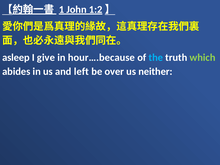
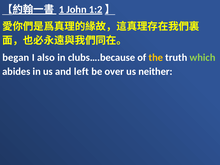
asleep: asleep -> began
give: give -> also
hour….because: hour….because -> clubs….because
the colour: light blue -> yellow
